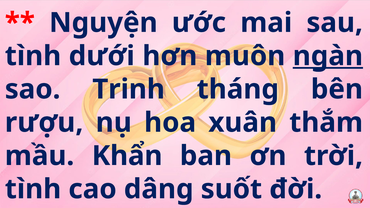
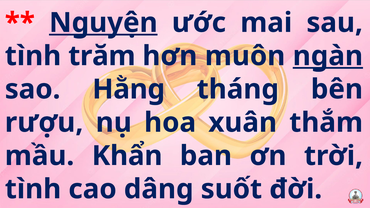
Nguyện underline: none -> present
dưới: dưới -> trăm
Trinh: Trinh -> Hằng
